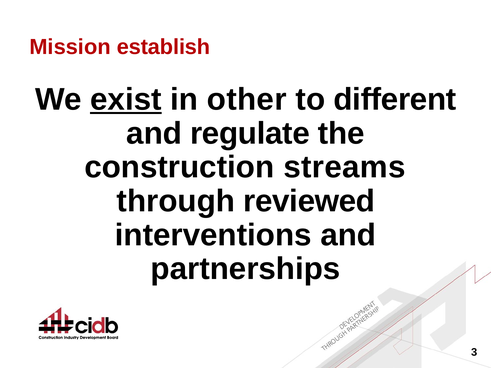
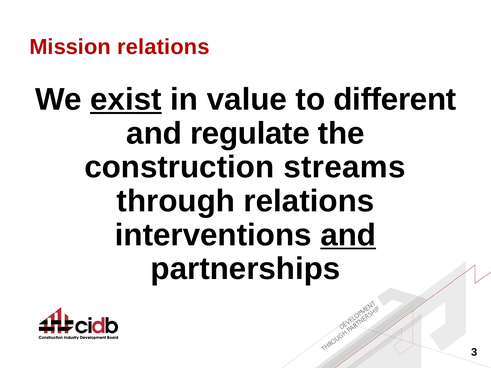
Mission establish: establish -> relations
other: other -> value
through reviewed: reviewed -> relations
and at (348, 235) underline: none -> present
